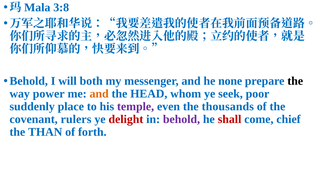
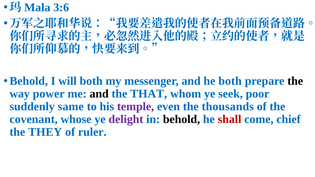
3:8: 3:8 -> 3:6
he none: none -> both
and at (99, 94) colour: orange -> black
HEAD: HEAD -> THAT
place: place -> same
rulers: rulers -> whose
delight colour: red -> purple
behold at (182, 119) colour: purple -> black
THAN: THAN -> THEY
forth: forth -> ruler
